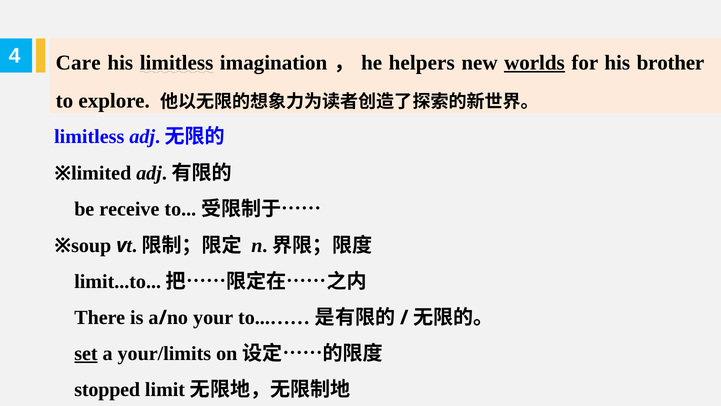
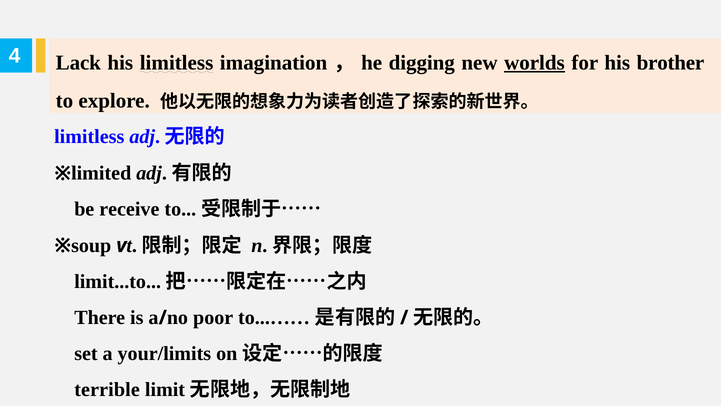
Care: Care -> Lack
helpers: helpers -> digging
your: your -> poor
set underline: present -> none
stopped: stopped -> terrible
